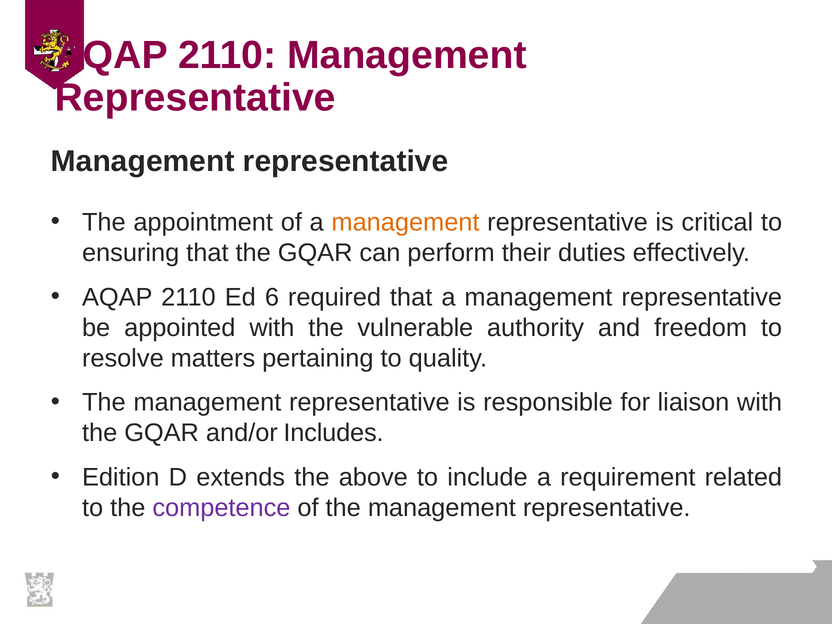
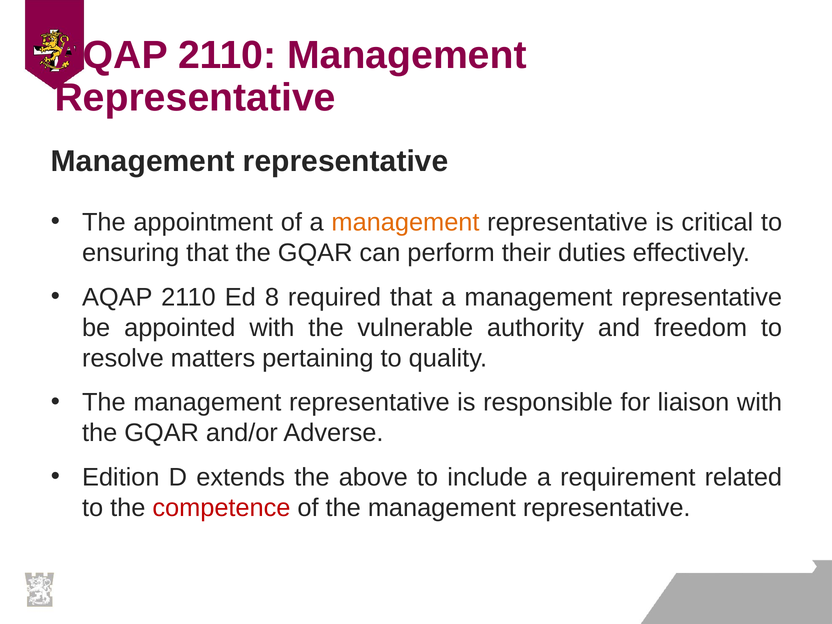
6: 6 -> 8
Includes: Includes -> Adverse
competence colour: purple -> red
